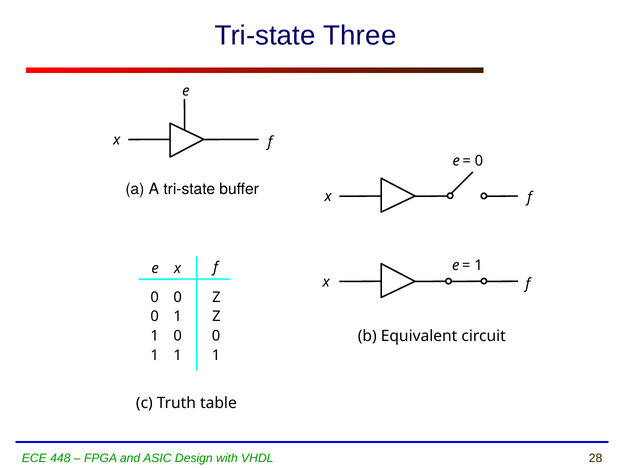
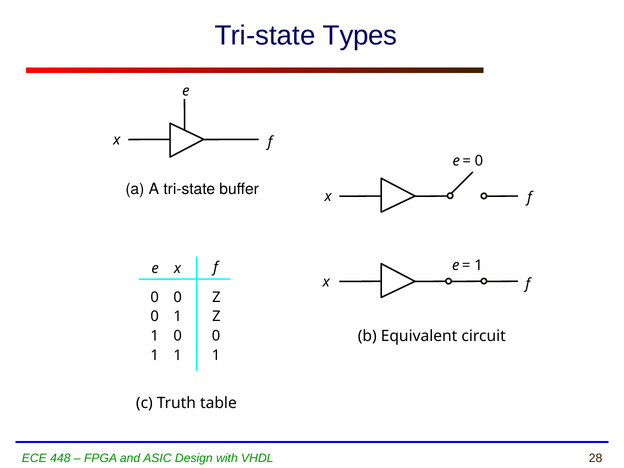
Three: Three -> Types
